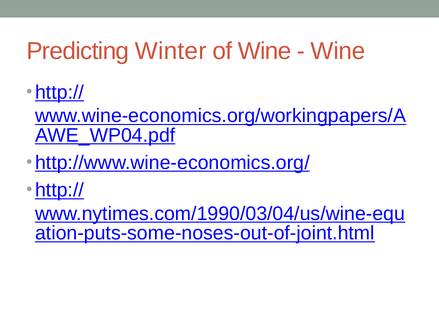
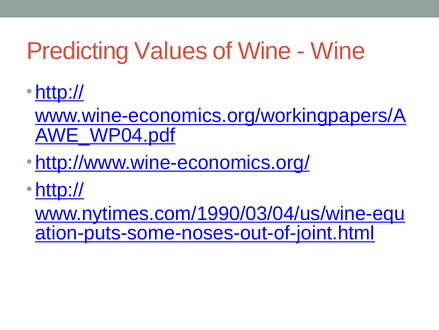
Winter: Winter -> Values
